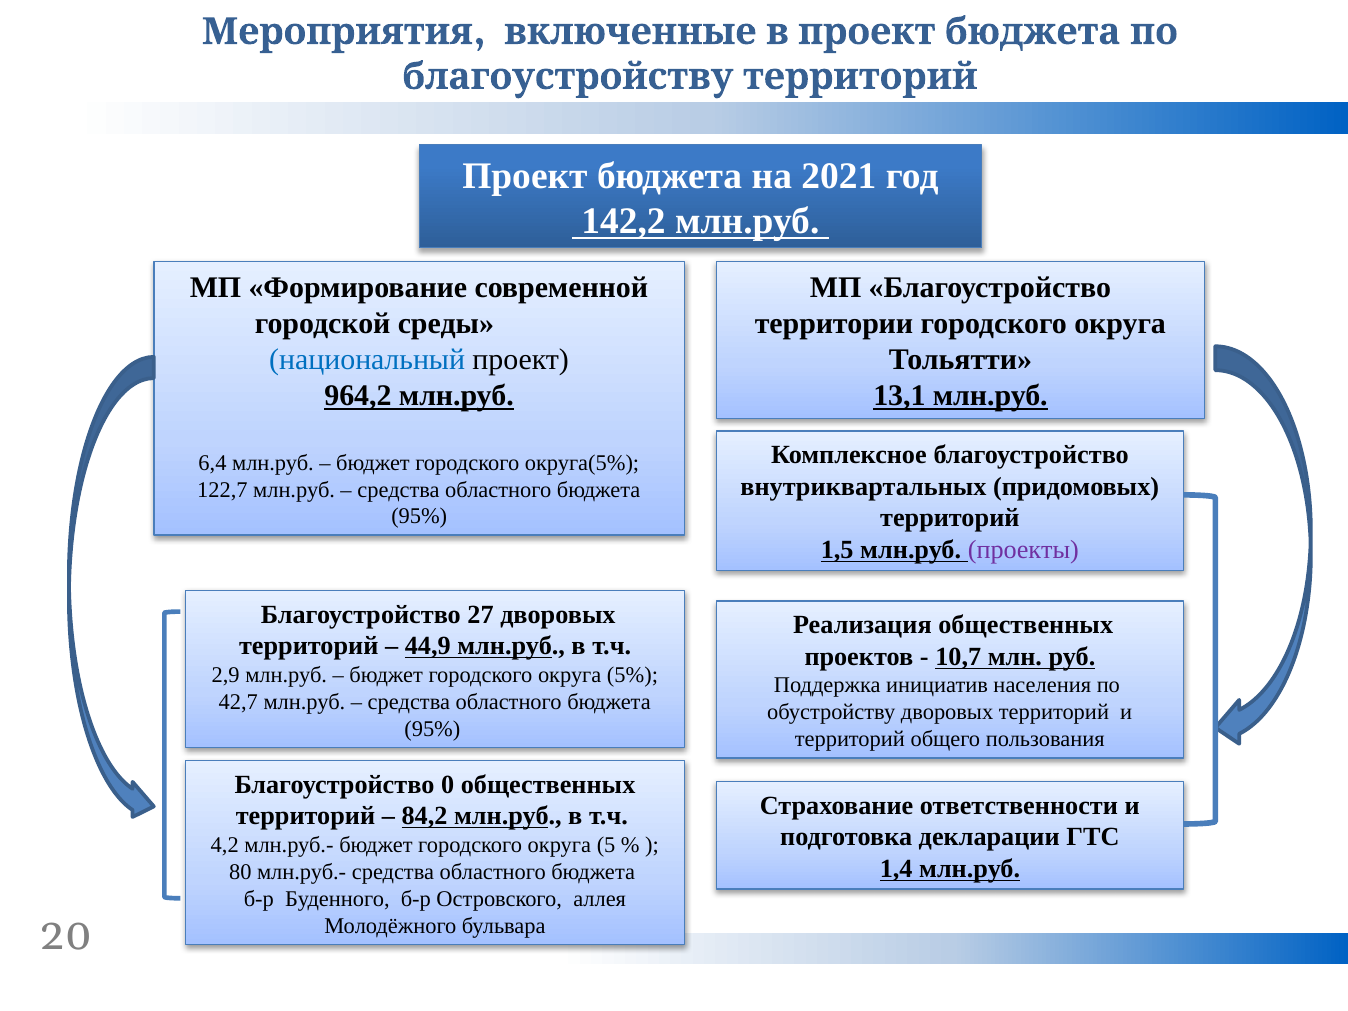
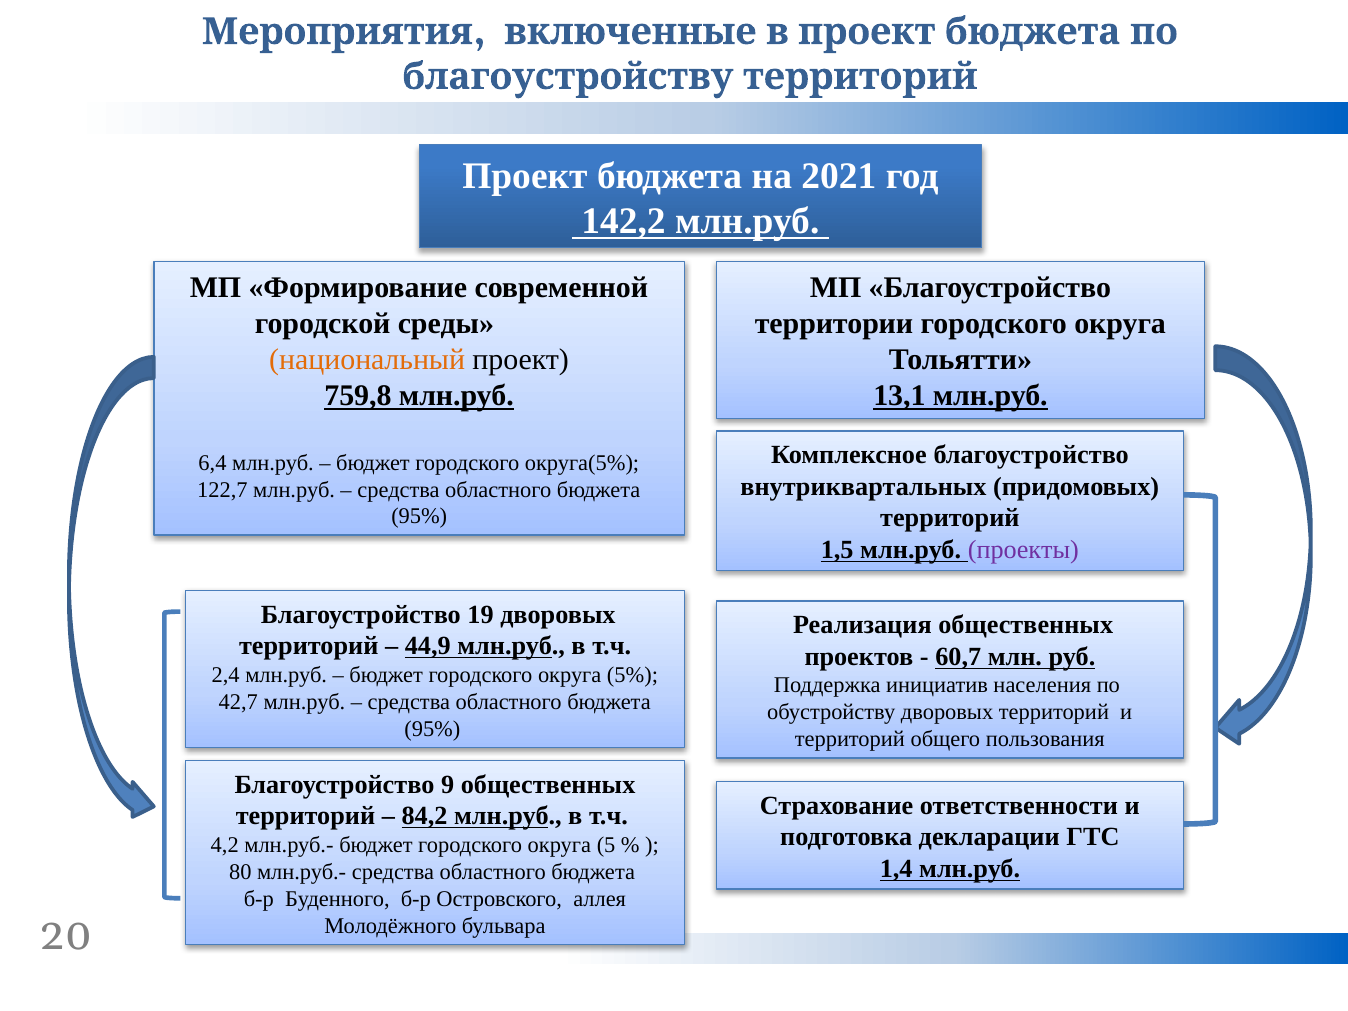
национальный colour: blue -> orange
964,2: 964,2 -> 759,8
27: 27 -> 19
10,7: 10,7 -> 60,7
2,9: 2,9 -> 2,4
0: 0 -> 9
